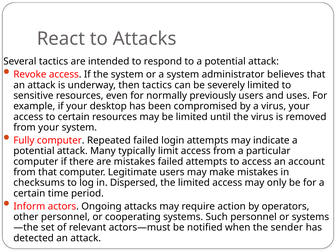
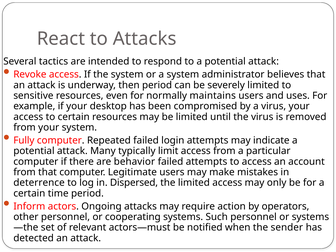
then tactics: tactics -> period
previously: previously -> maintains
are mistakes: mistakes -> behavior
checksums: checksums -> deterrence
